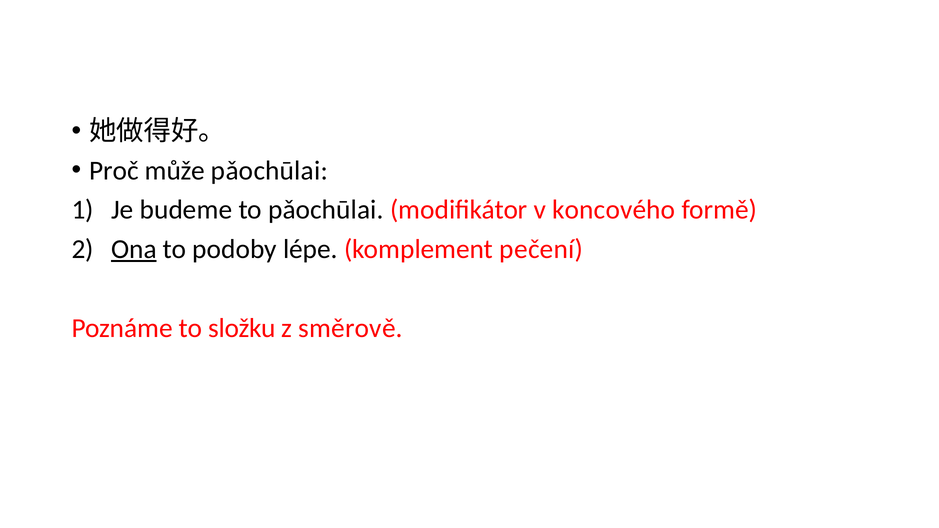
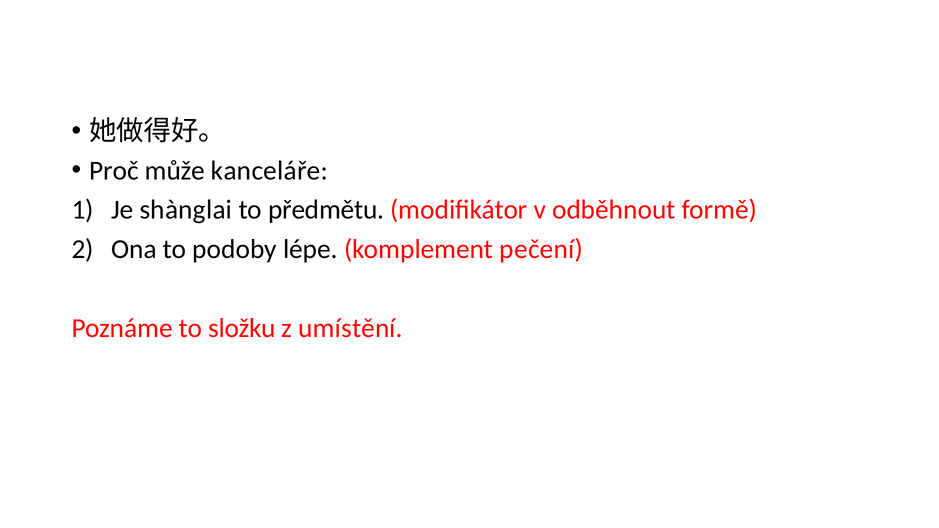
může pǎochūlai: pǎochūlai -> kanceláře
budeme: budeme -> shànglai
to pǎochūlai: pǎochūlai -> předmětu
koncového: koncového -> odběhnout
Ona underline: present -> none
směrově: směrově -> umístění
